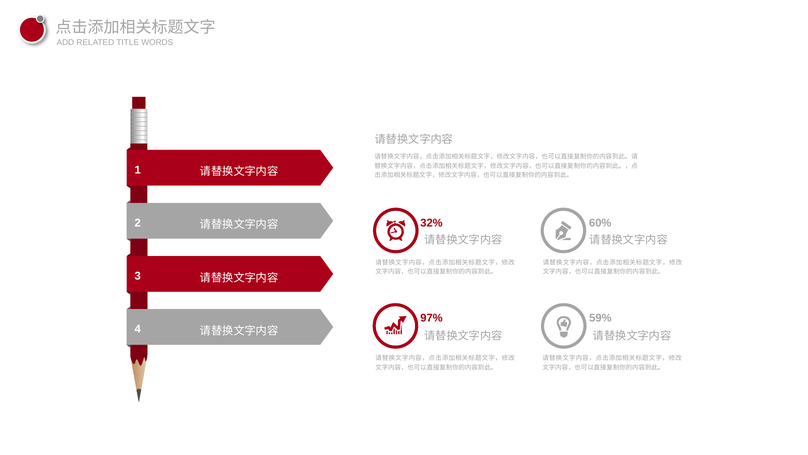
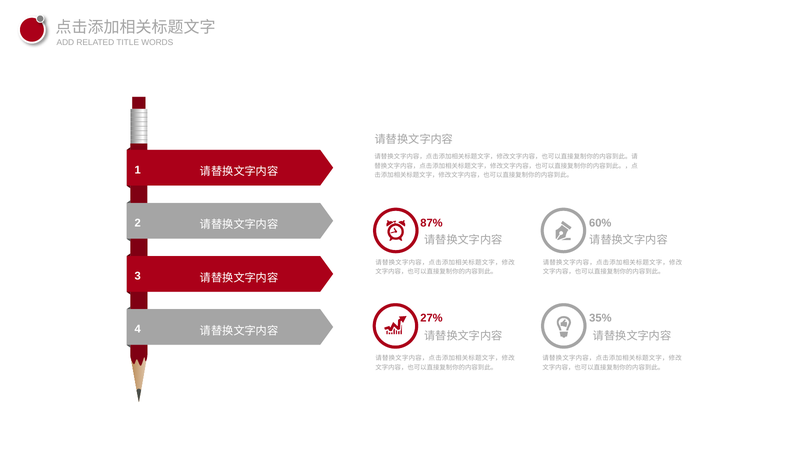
32%: 32% -> 87%
97%: 97% -> 27%
59%: 59% -> 35%
